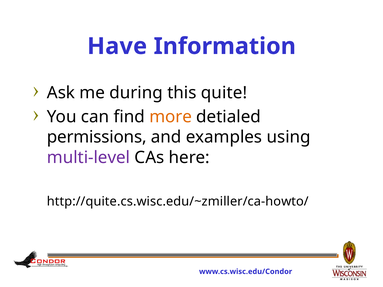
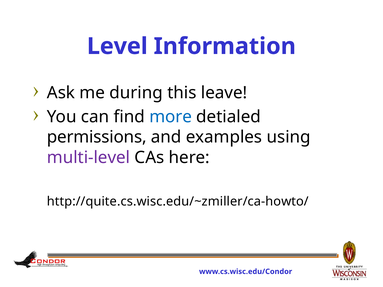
Have: Have -> Level
quite: quite -> leave
more colour: orange -> blue
